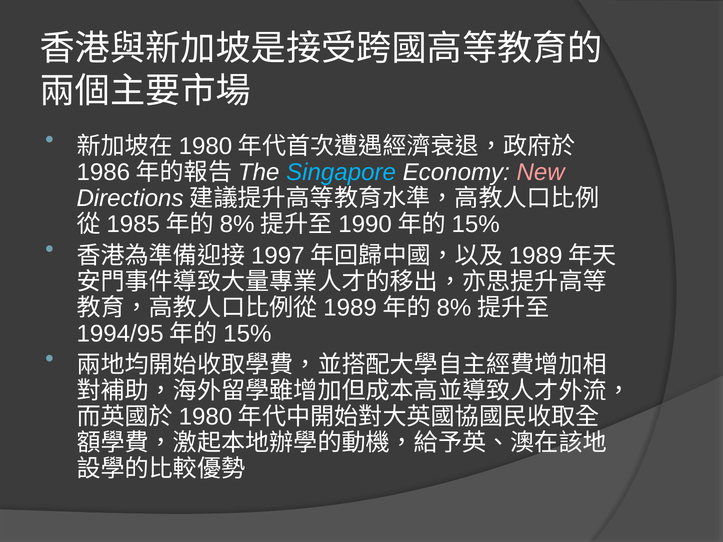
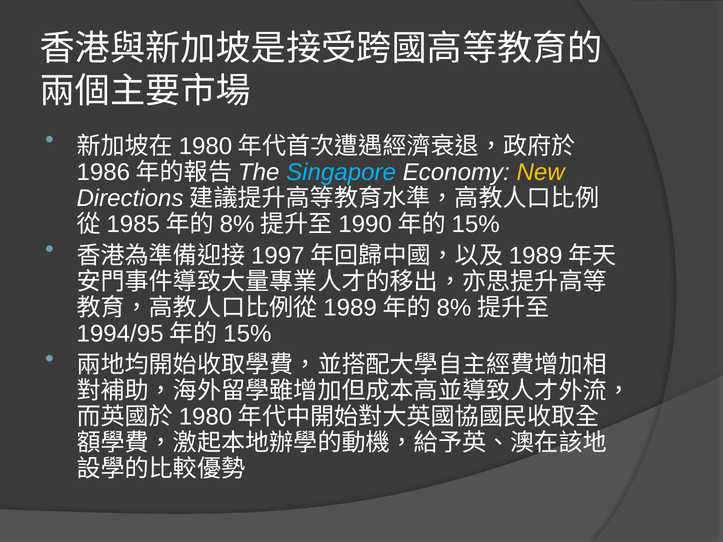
New colour: pink -> yellow
